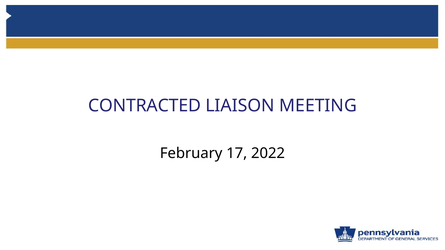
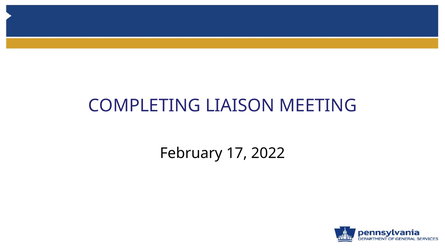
CONTRACTED: CONTRACTED -> COMPLETING
